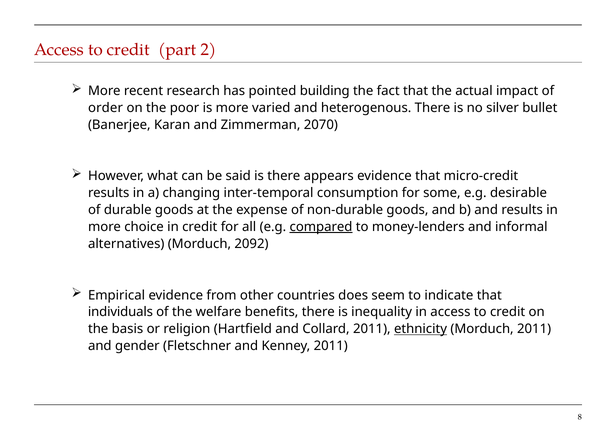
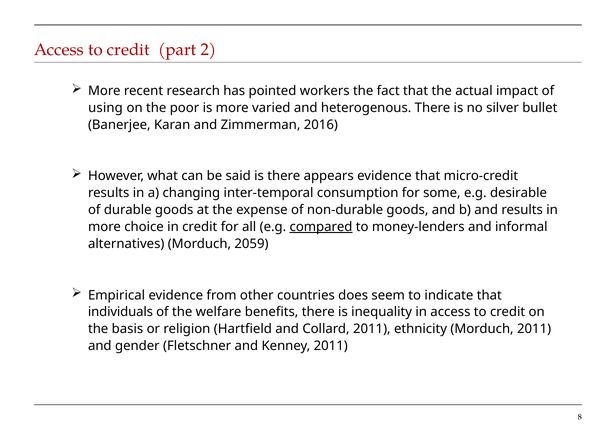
building: building -> workers
order: order -> using
2070: 2070 -> 2016
2092: 2092 -> 2059
ethnicity underline: present -> none
